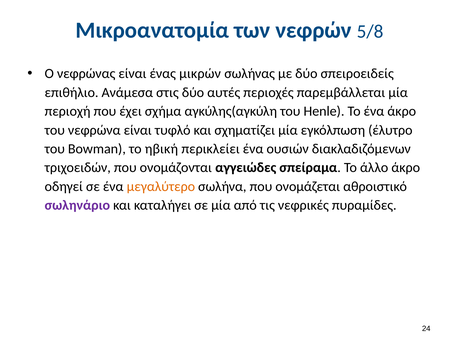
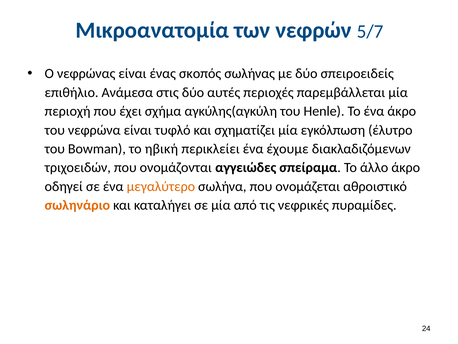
5/8: 5/8 -> 5/7
μικρών: μικρών -> σκοπός
ουσιών: ουσιών -> έχουμε
σωληνάριο colour: purple -> orange
